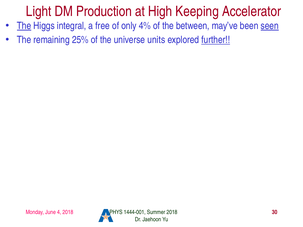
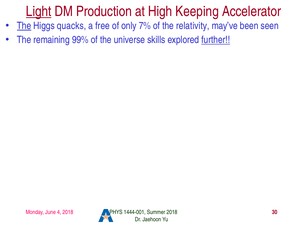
Light underline: none -> present
integral: integral -> quacks
4%: 4% -> 7%
between: between -> relativity
seen underline: present -> none
25%: 25% -> 99%
units: units -> skills
